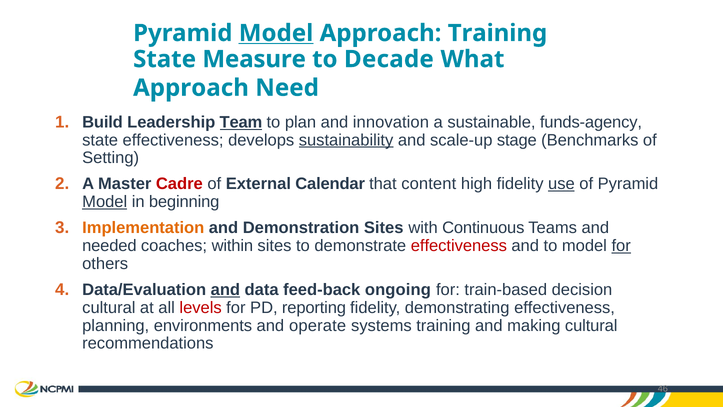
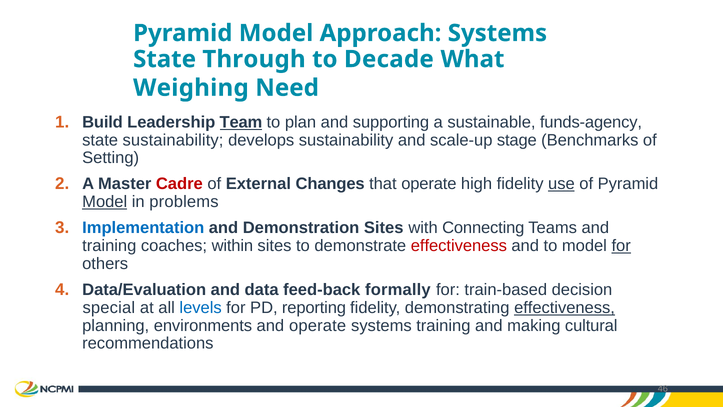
Model at (276, 33) underline: present -> none
Approach Training: Training -> Systems
Measure: Measure -> Through
Approach at (191, 88): Approach -> Weighing
innovation: innovation -> supporting
state effectiveness: effectiveness -> sustainability
sustainability at (346, 140) underline: present -> none
Calendar: Calendar -> Changes
that content: content -> operate
beginning: beginning -> problems
Implementation colour: orange -> blue
Continuous: Continuous -> Connecting
needed at (109, 246): needed -> training
and at (225, 290) underline: present -> none
ongoing: ongoing -> formally
cultural at (109, 307): cultural -> special
levels colour: red -> blue
effectiveness at (564, 307) underline: none -> present
